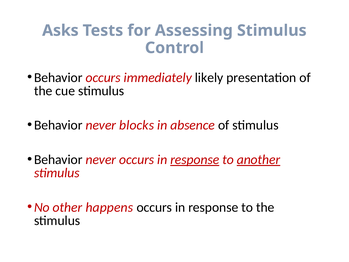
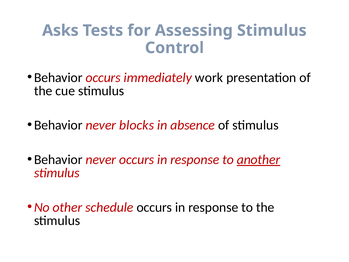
likely: likely -> work
response at (195, 160) underline: present -> none
happens: happens -> schedule
